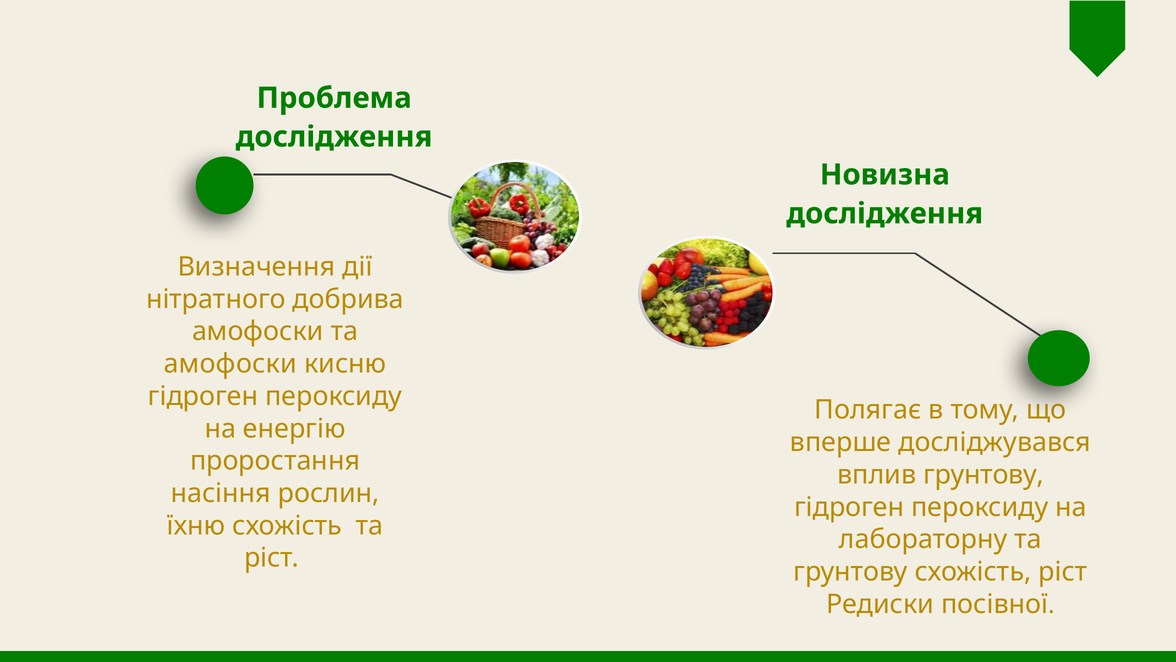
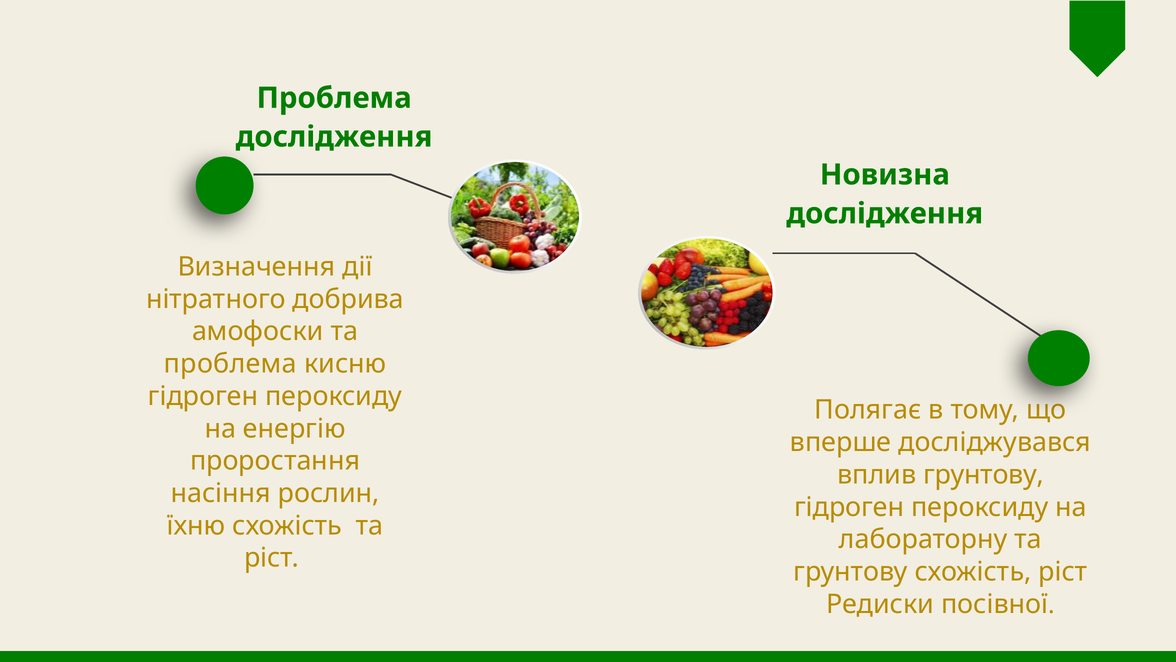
амофоски at (230, 364): амофоски -> проблема
